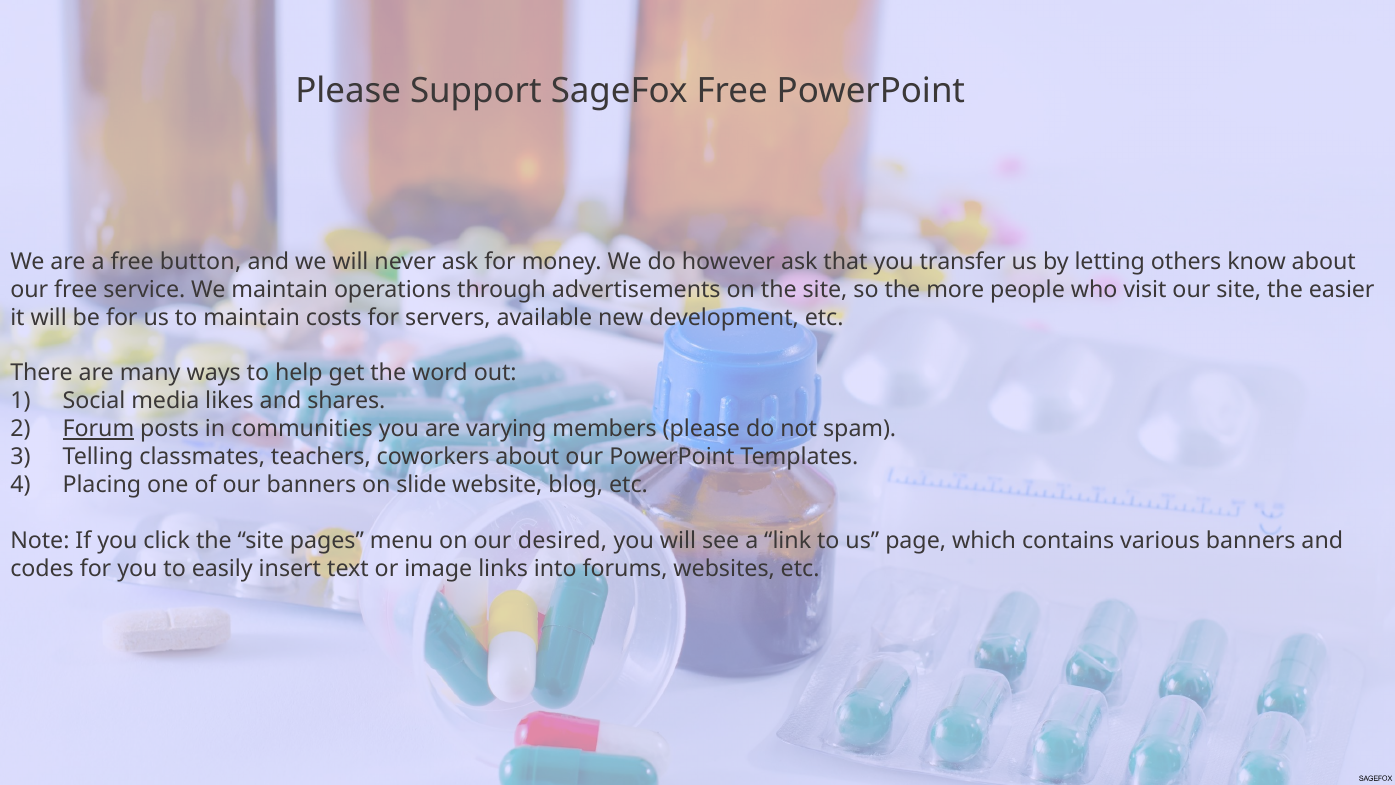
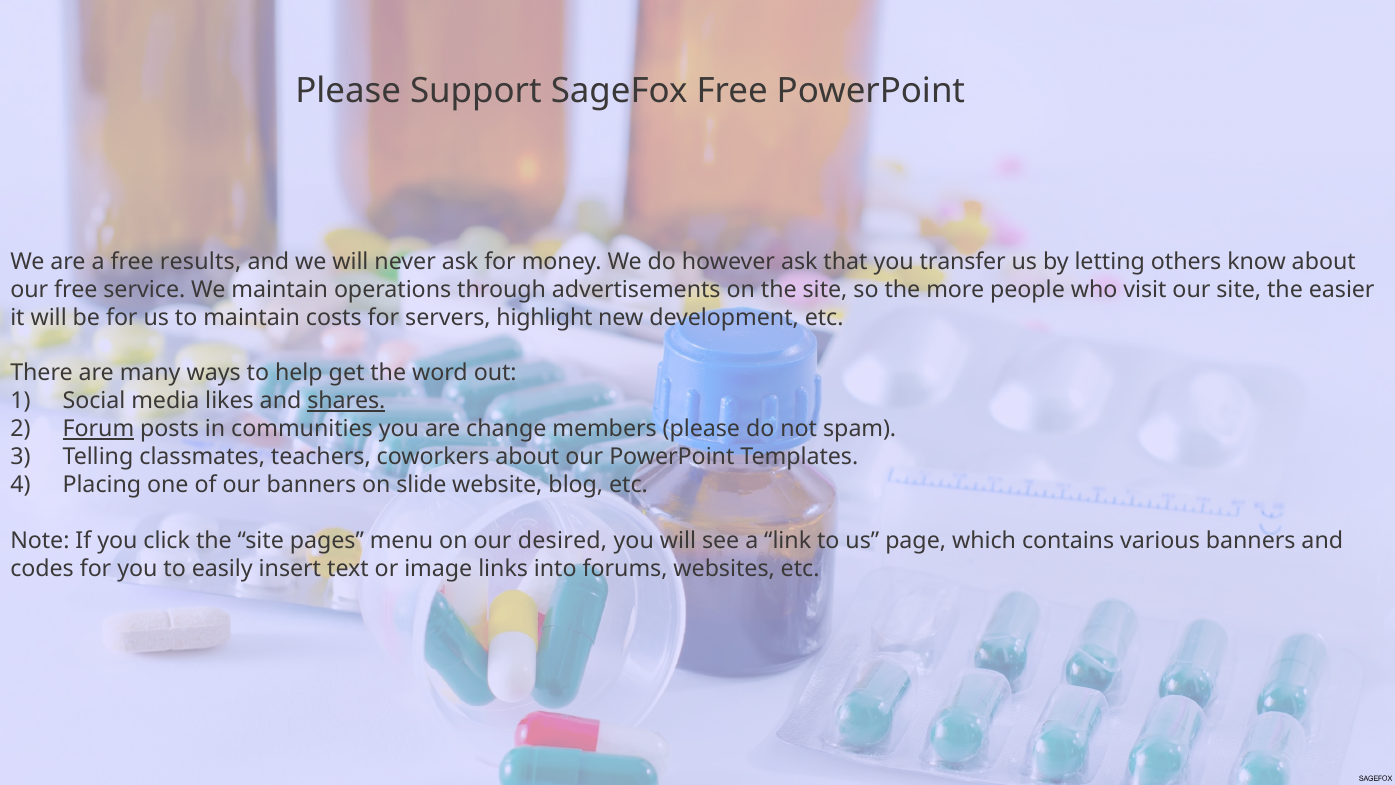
button: button -> results
available: available -> highlight
shares underline: none -> present
varying: varying -> change
